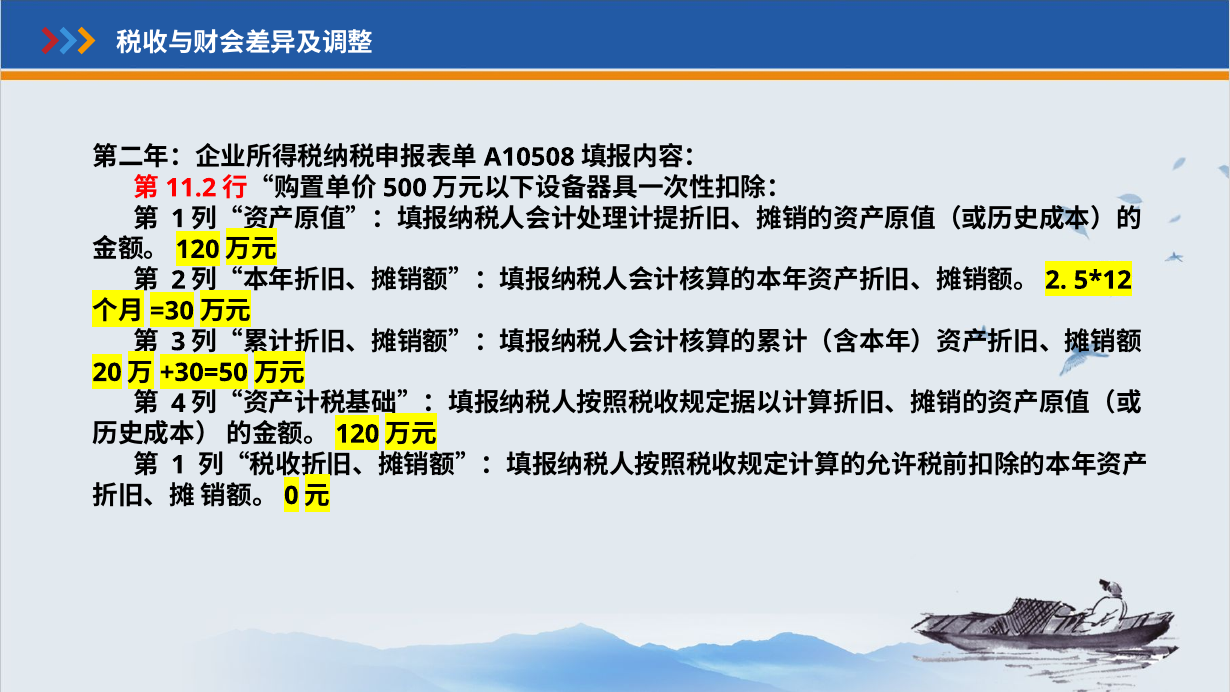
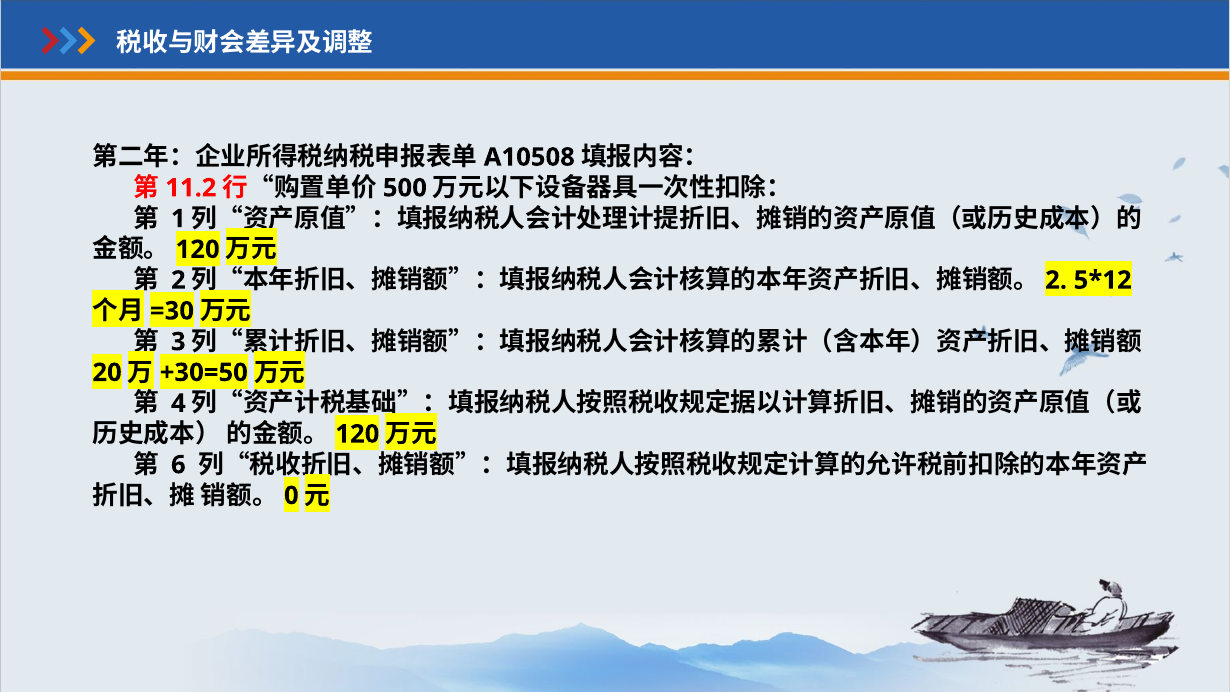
1 at (178, 465): 1 -> 6
